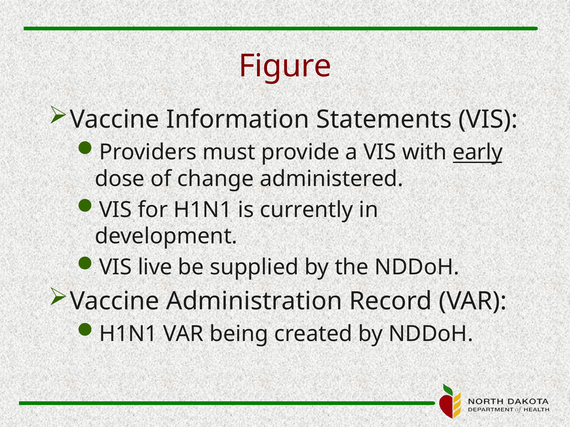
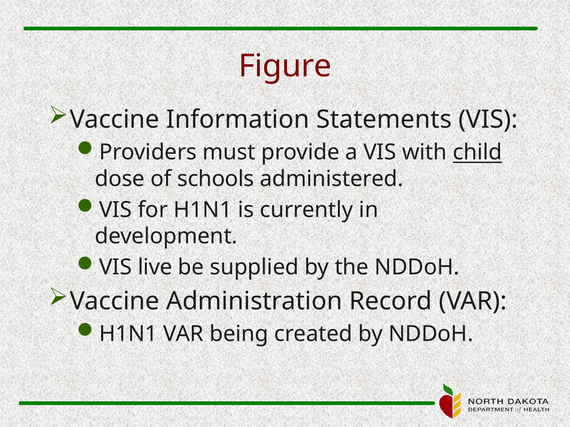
early: early -> child
change: change -> schools
